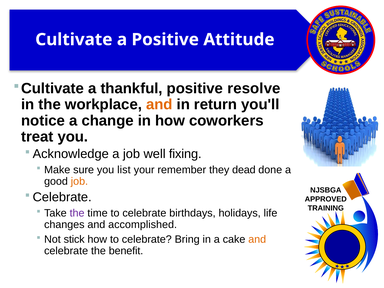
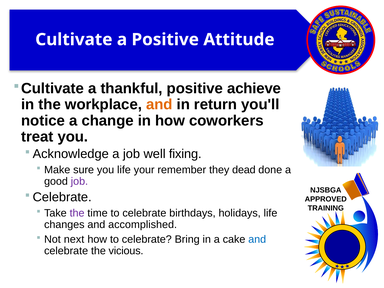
resolve: resolve -> achieve
you list: list -> life
job at (79, 181) colour: orange -> purple
stick: stick -> next
and at (257, 239) colour: orange -> blue
benefit: benefit -> vicious
